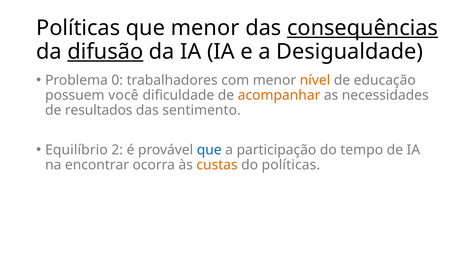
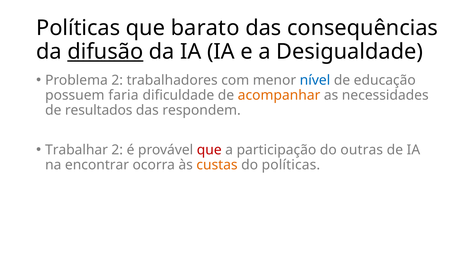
que menor: menor -> barato
consequências underline: present -> none
Problema 0: 0 -> 2
nível colour: orange -> blue
você: você -> faria
sentimento: sentimento -> respondem
Equilíbrio: Equilíbrio -> Trabalhar
que at (209, 150) colour: blue -> red
tempo: tempo -> outras
